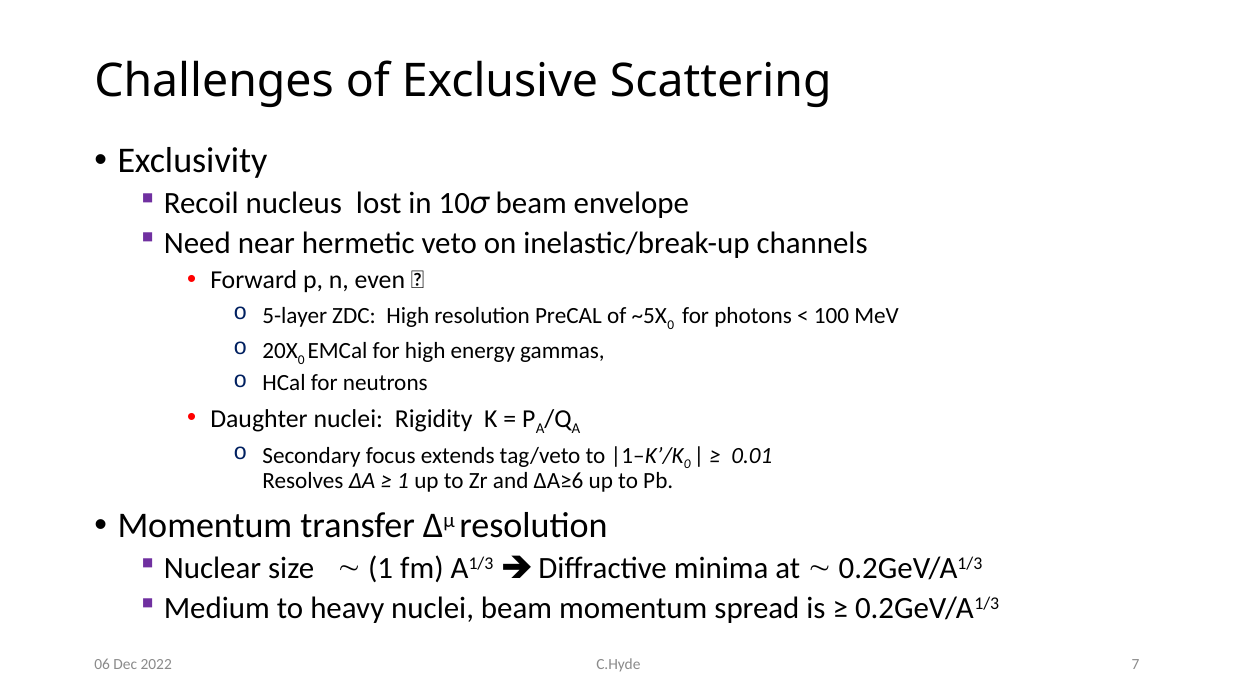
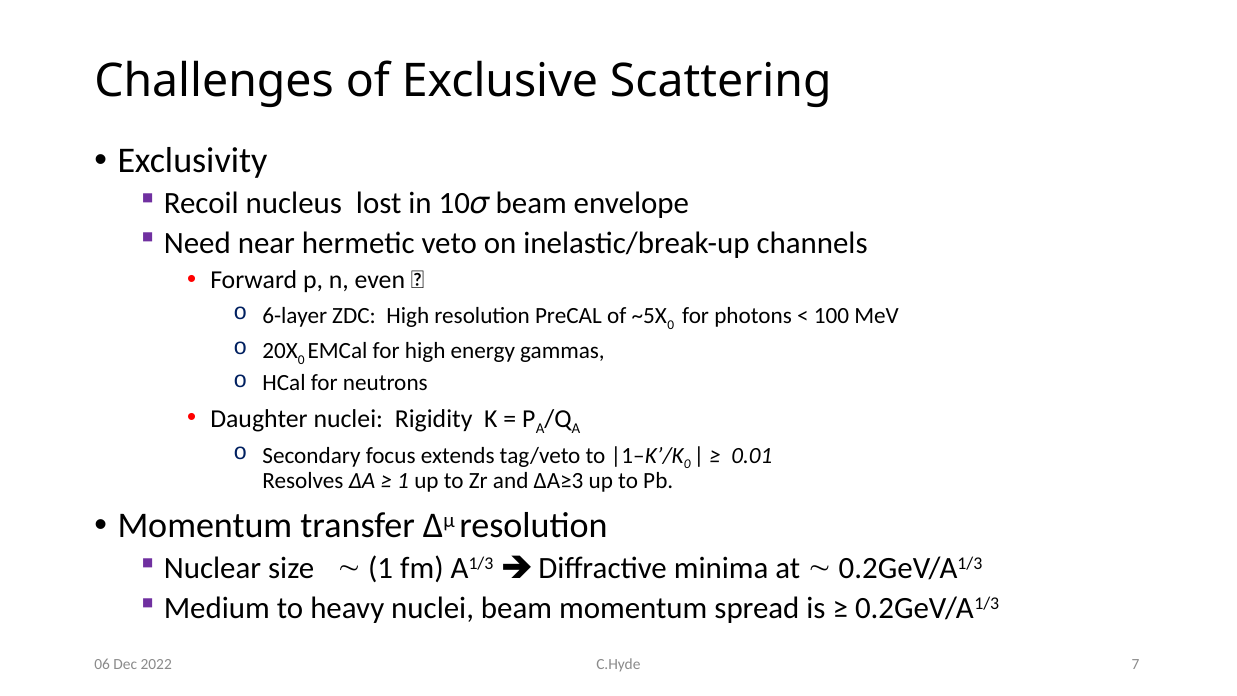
5-layer: 5-layer -> 6-layer
ΔA≥6: ΔA≥6 -> ΔA≥3
